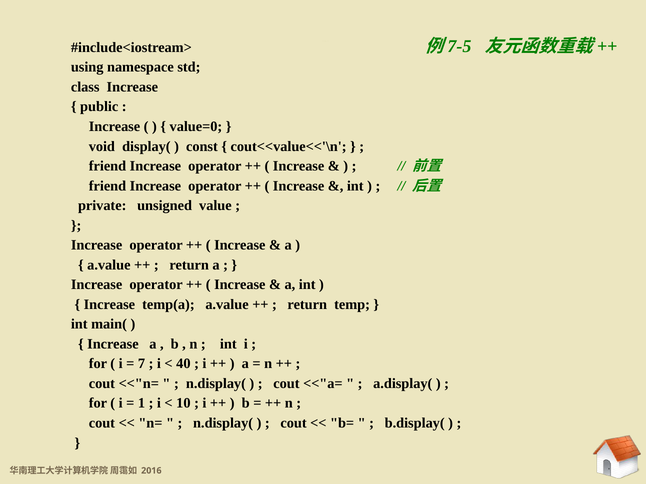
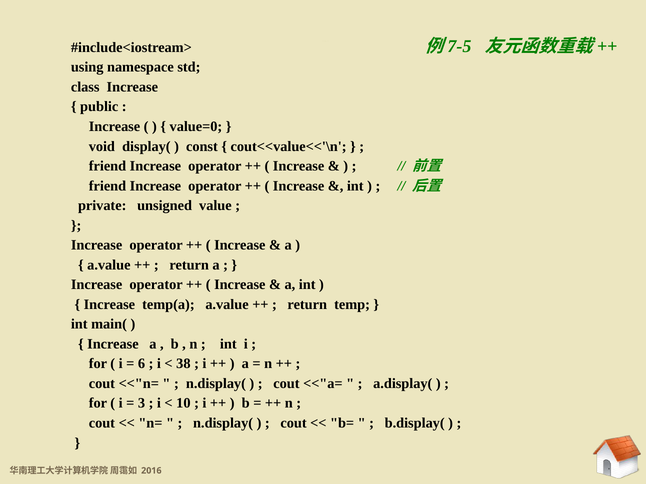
7: 7 -> 6
40: 40 -> 38
1: 1 -> 3
